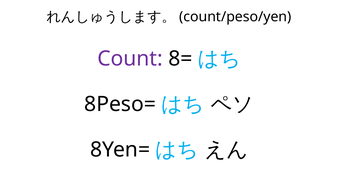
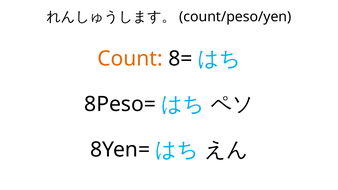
Count colour: purple -> orange
